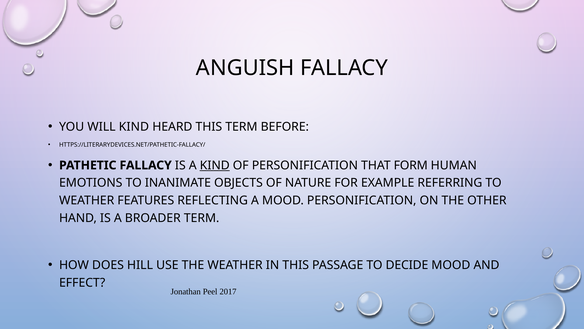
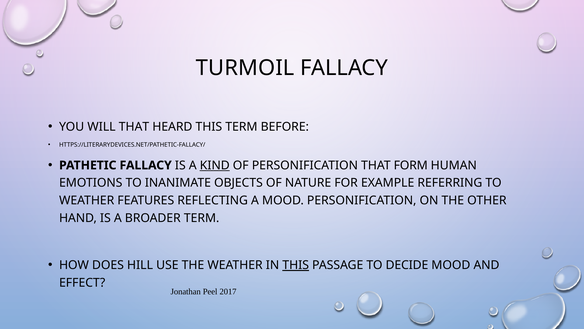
ANGUISH: ANGUISH -> TURMOIL
WILL KIND: KIND -> THAT
THIS at (296, 265) underline: none -> present
